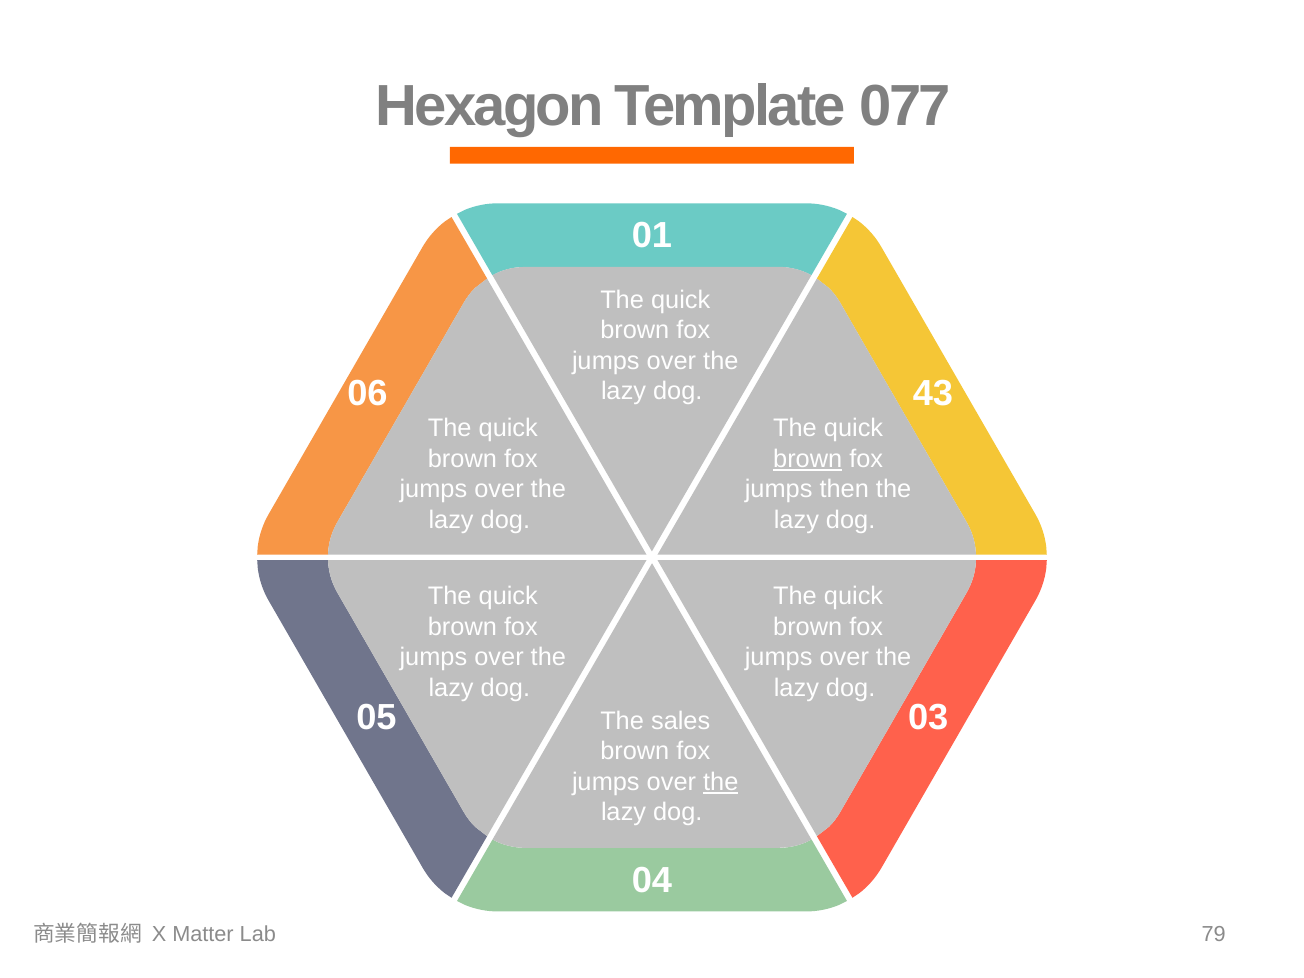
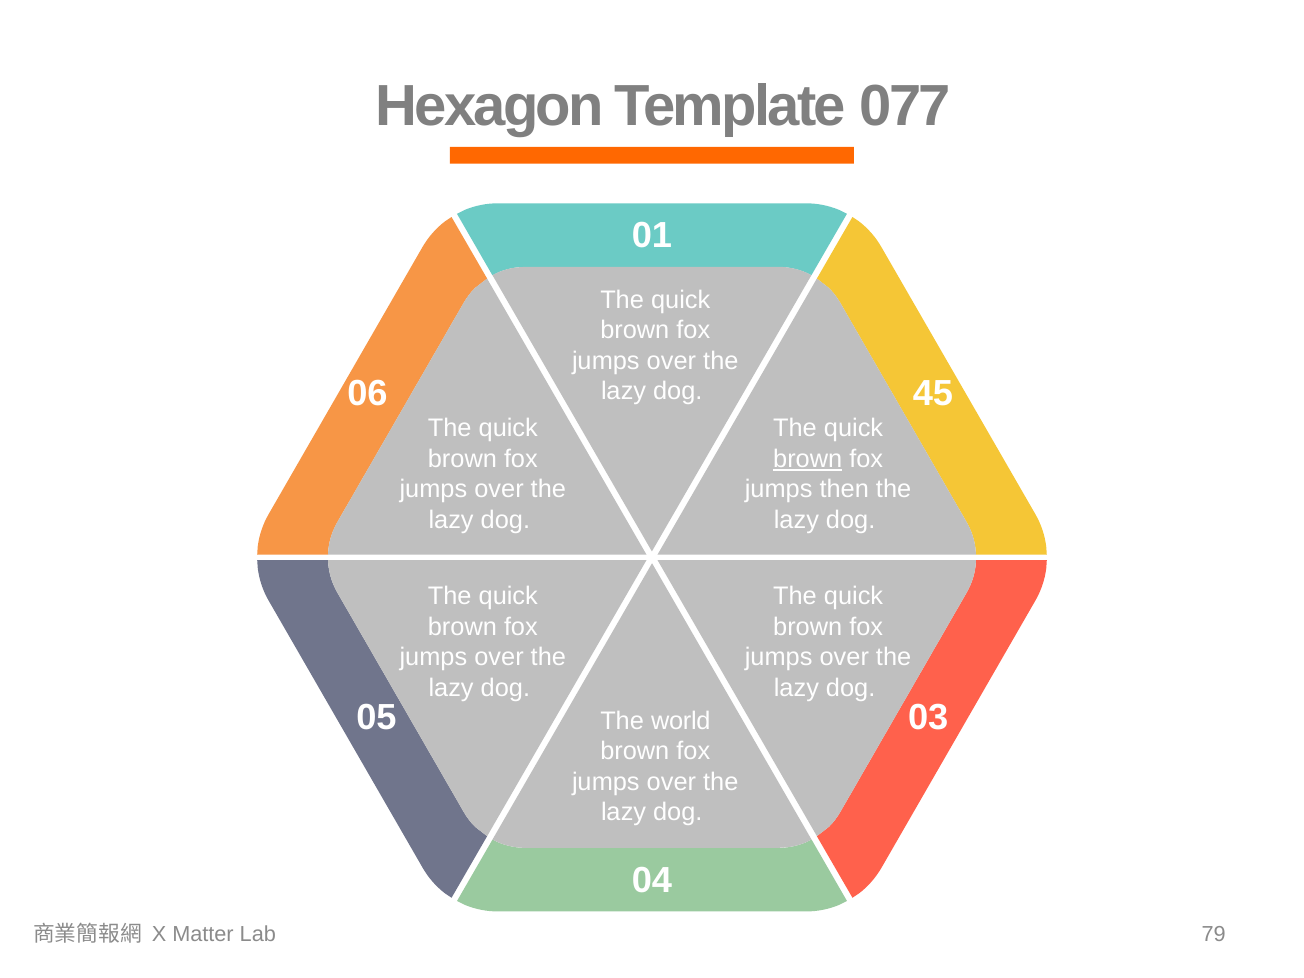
43: 43 -> 45
sales: sales -> world
the at (721, 782) underline: present -> none
